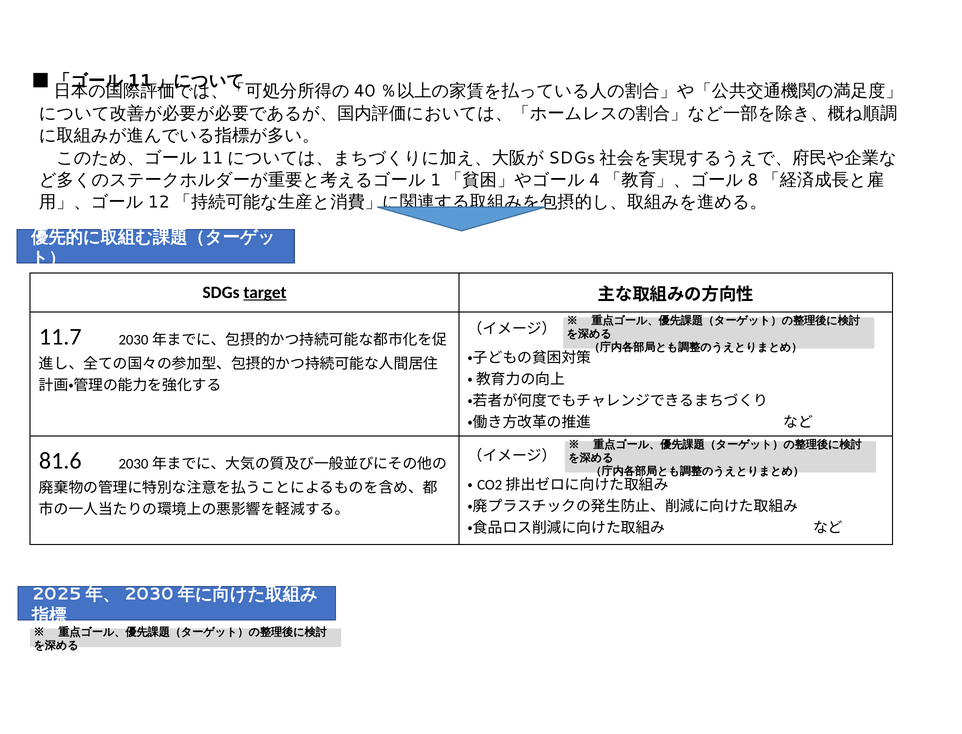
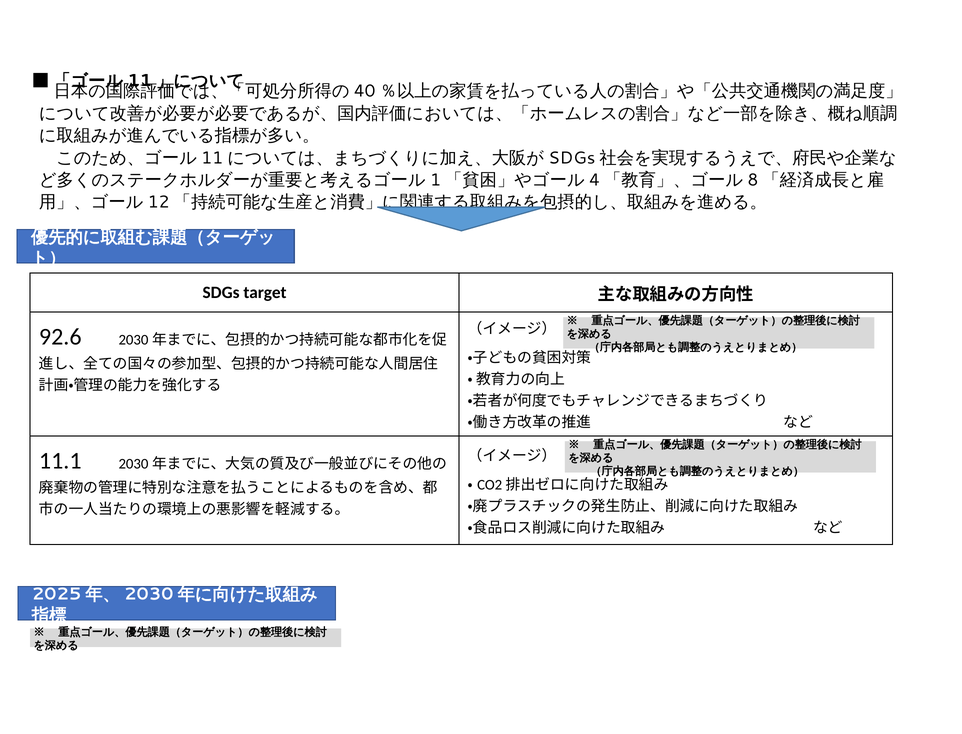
target underline: present -> none
11.7: 11.7 -> 92.6
81.6: 81.6 -> 11.1
